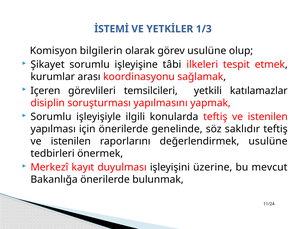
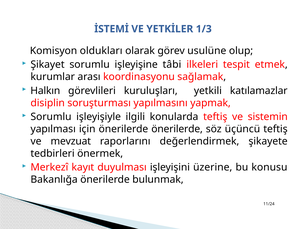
bilgilerin: bilgilerin -> oldukları
Içeren: Içeren -> Halkın
temsilcileri: temsilcileri -> kuruluşları
konularda teftiş ve istenilen: istenilen -> sistemin
önerilerde genelinde: genelinde -> önerilerde
saklıdır: saklıdır -> üçüncü
istenilen at (71, 142): istenilen -> mevzuat
değerlendirmek usulüne: usulüne -> şikayete
mevcut: mevcut -> konusu
